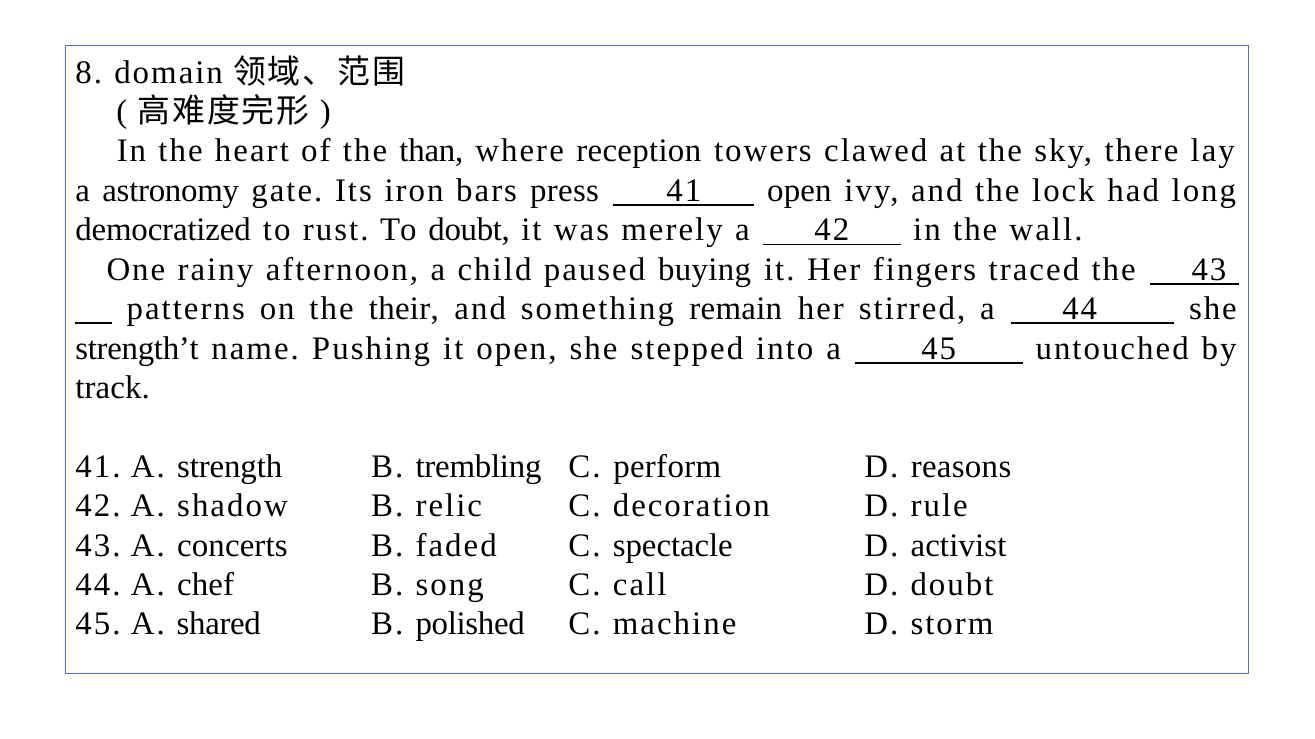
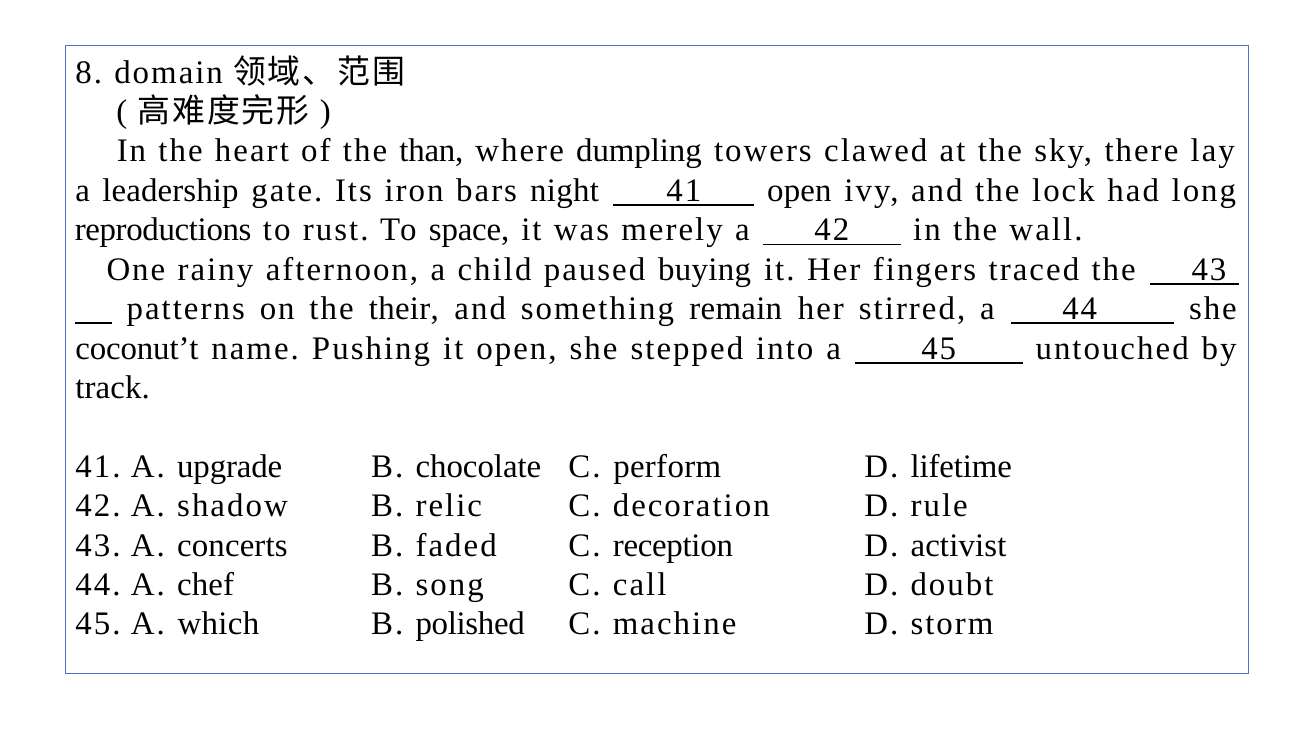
reception: reception -> dumpling
astronomy: astronomy -> leadership
press: press -> night
democratized: democratized -> reproductions
To doubt: doubt -> space
strength’t: strength’t -> coconut’t
strength: strength -> upgrade
trembling: trembling -> chocolate
reasons: reasons -> lifetime
spectacle: spectacle -> reception
shared: shared -> which
